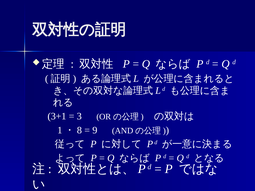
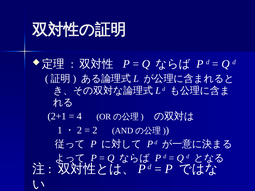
3+1: 3+1 -> 2+1
3: 3 -> 4
8 at (79, 130): 8 -> 2
9 at (95, 130): 9 -> 2
